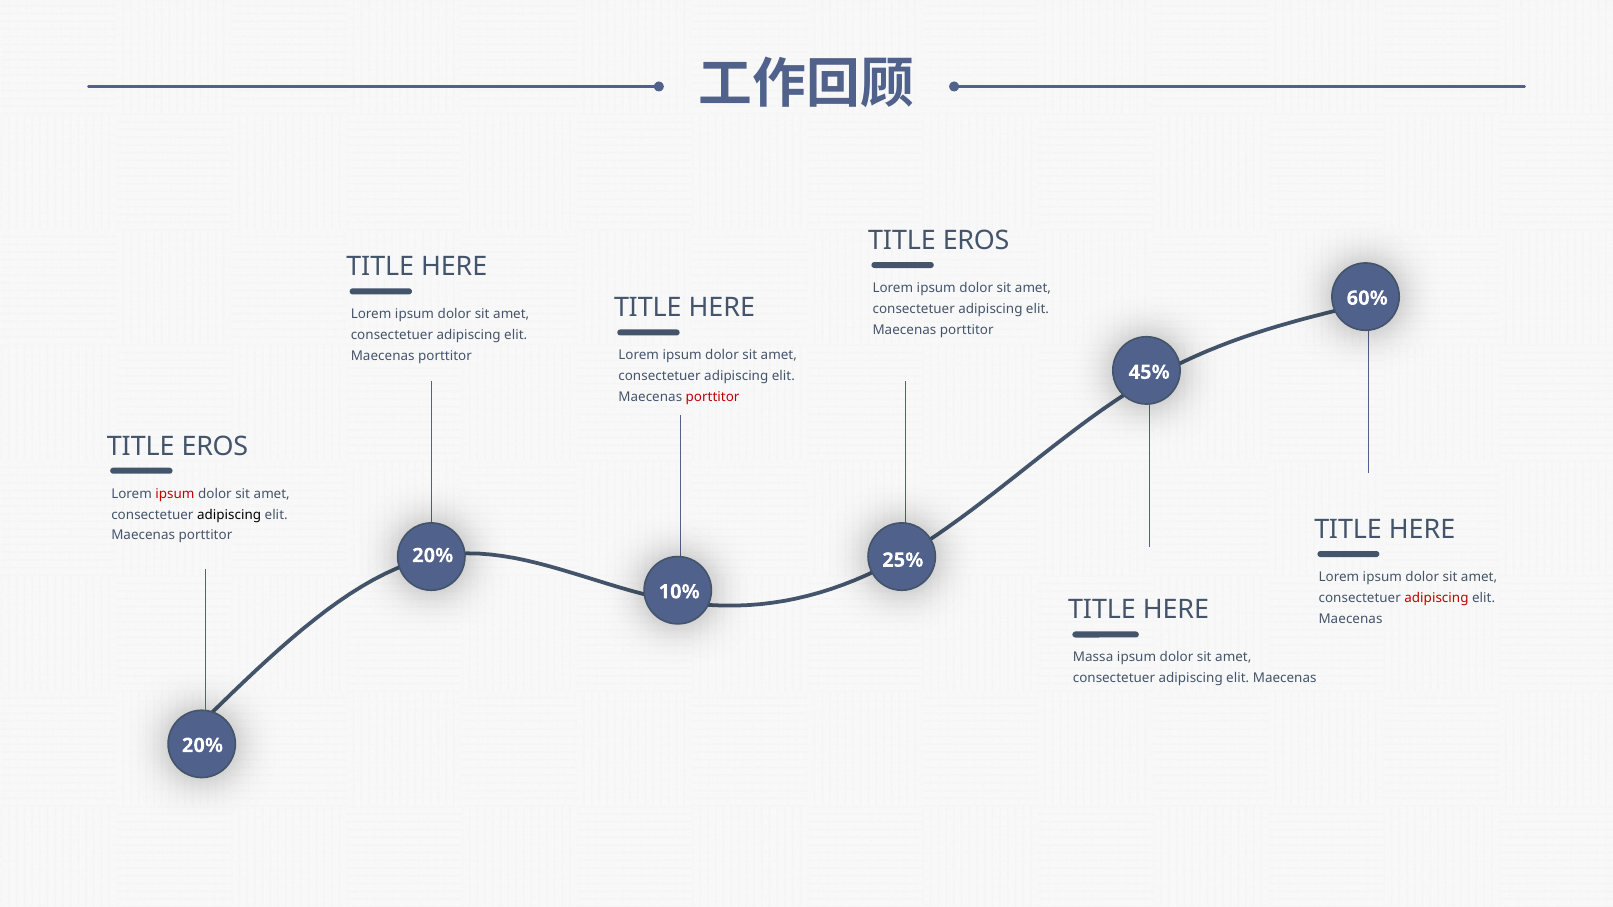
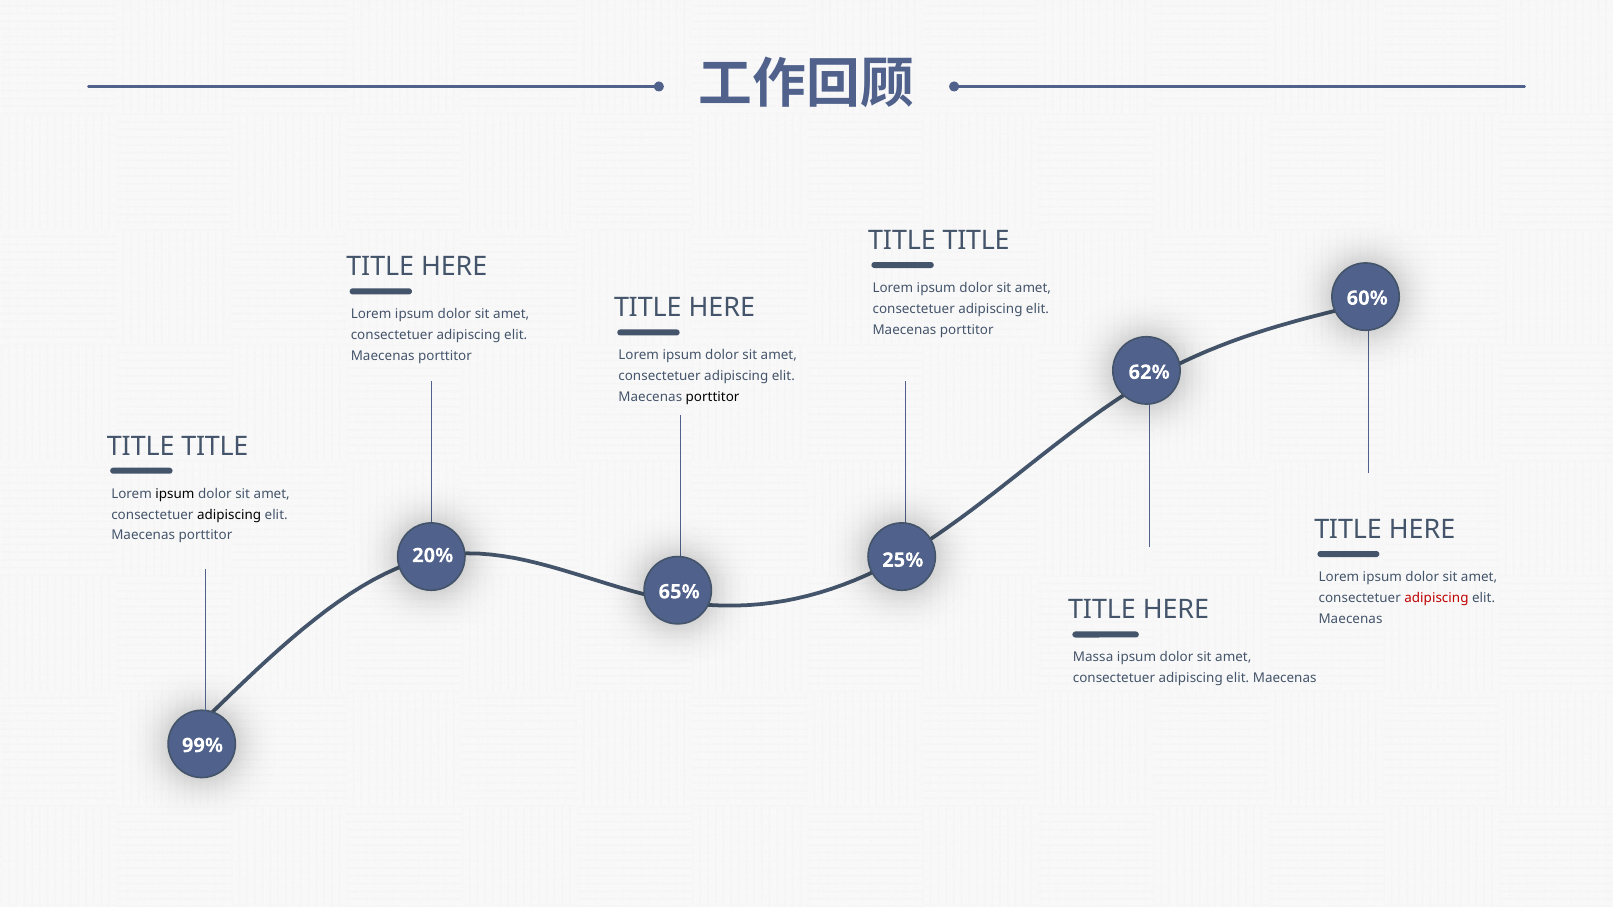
EROS at (976, 241): EROS -> TITLE
45%: 45% -> 62%
porttitor at (713, 397) colour: red -> black
EROS at (215, 447): EROS -> TITLE
ipsum at (175, 494) colour: red -> black
10%: 10% -> 65%
20% at (202, 746): 20% -> 99%
